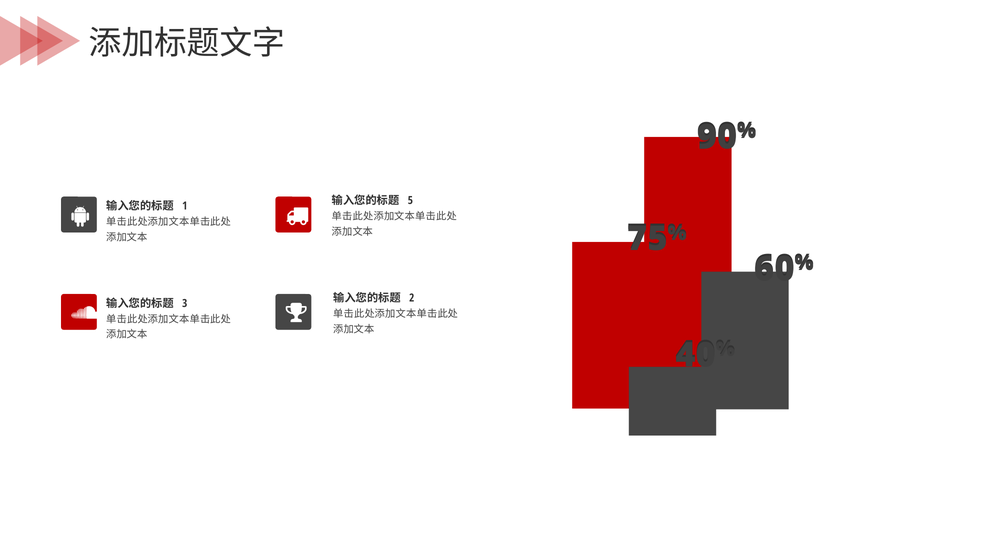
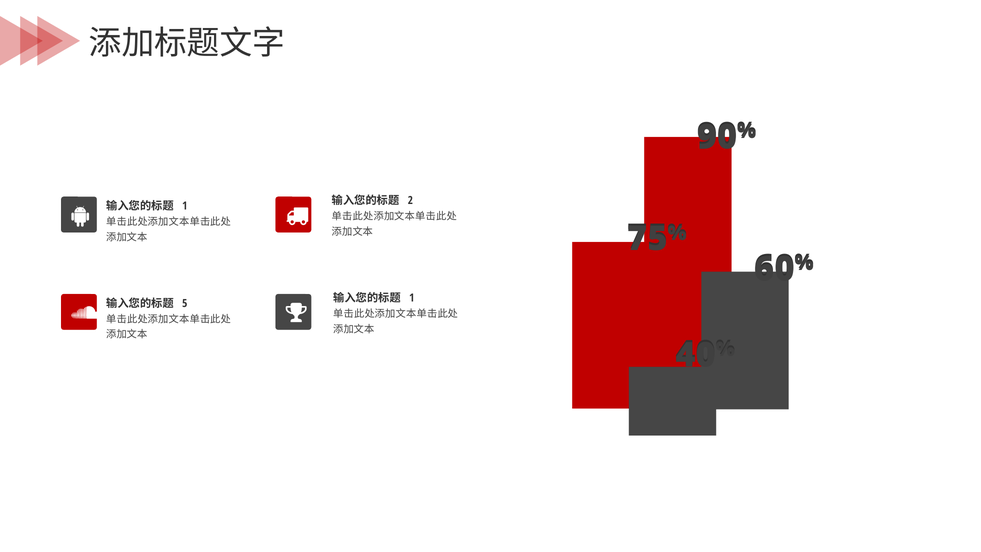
5: 5 -> 2
2 at (412, 298): 2 -> 1
3: 3 -> 5
